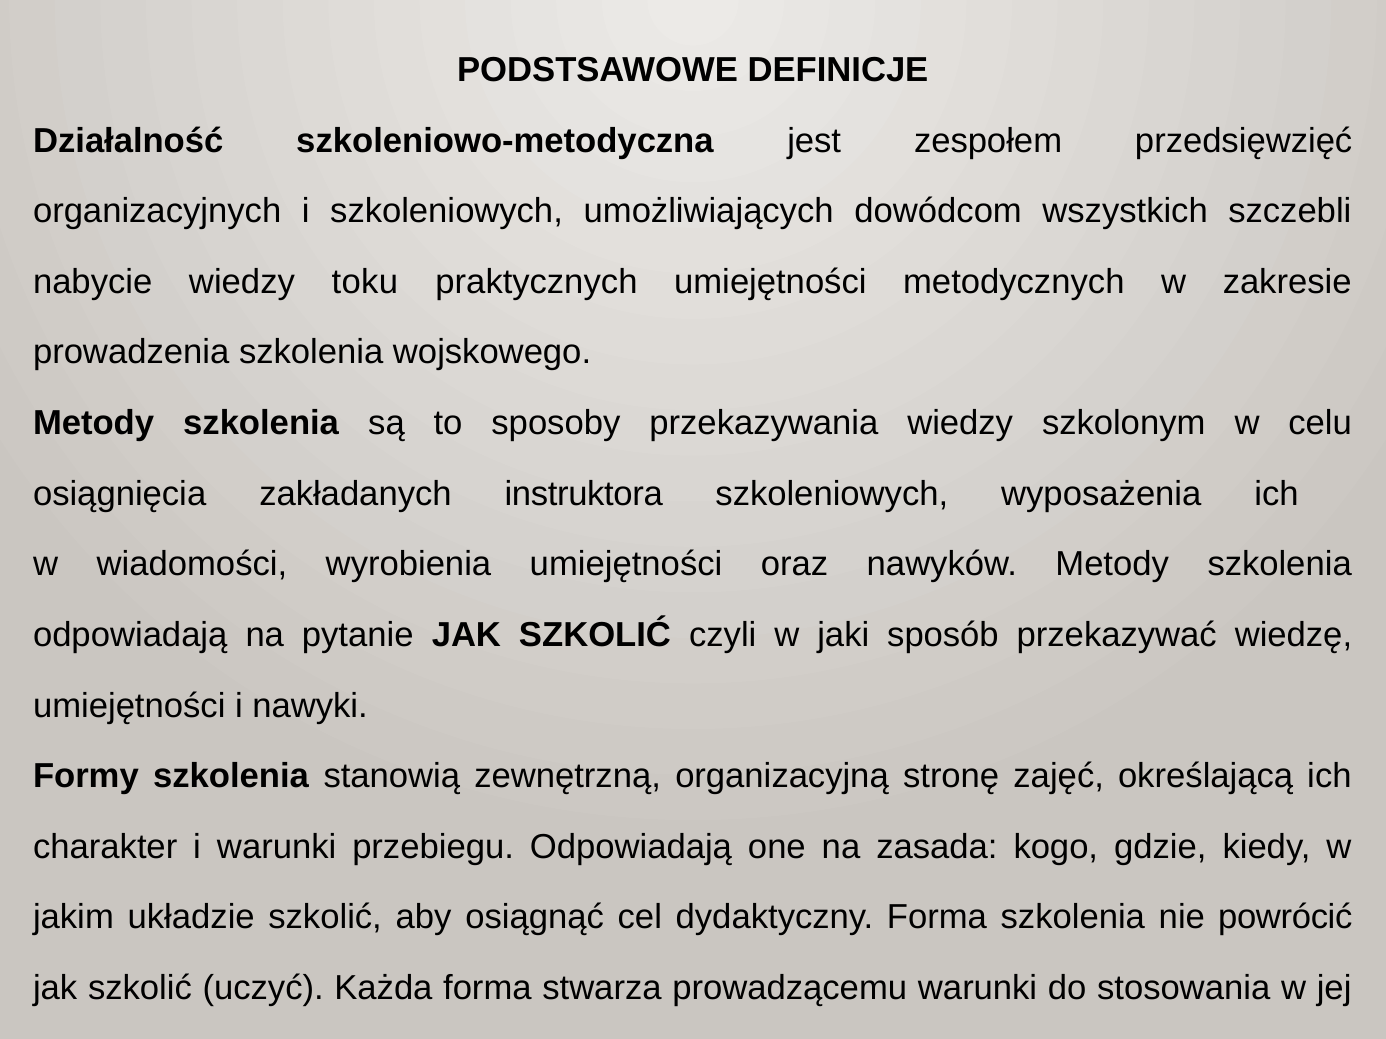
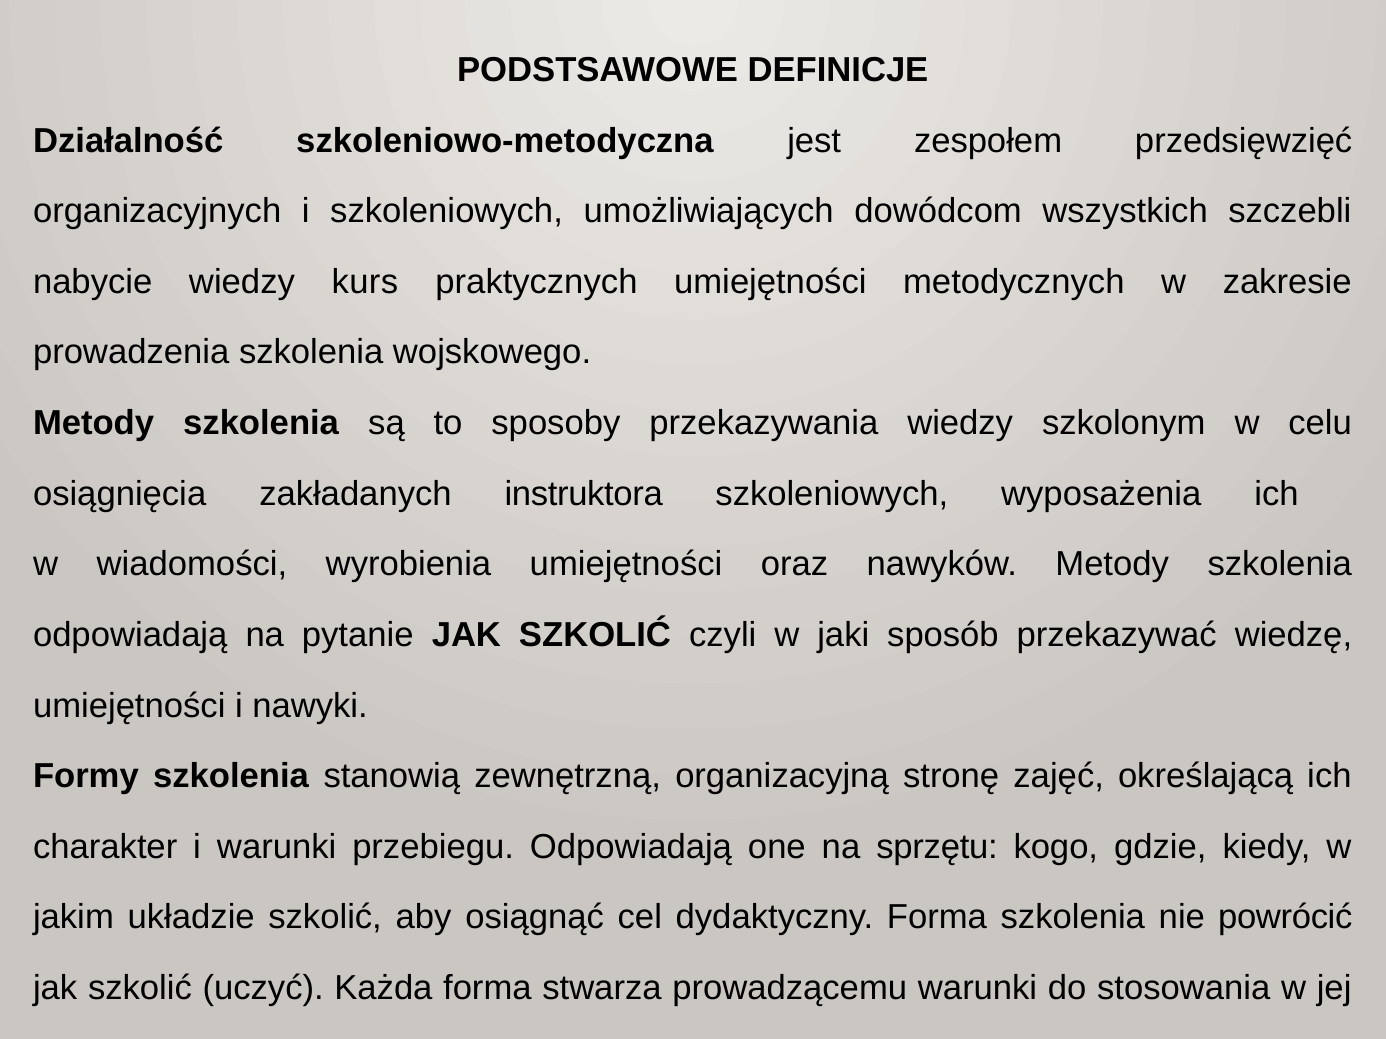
toku: toku -> kurs
zasada: zasada -> sprzętu
